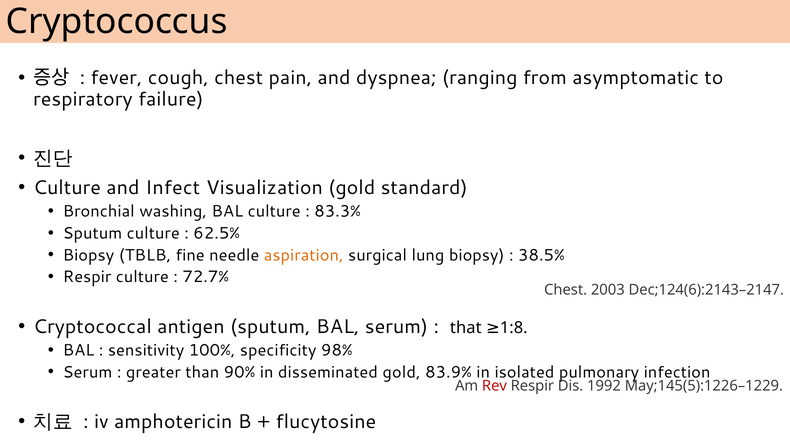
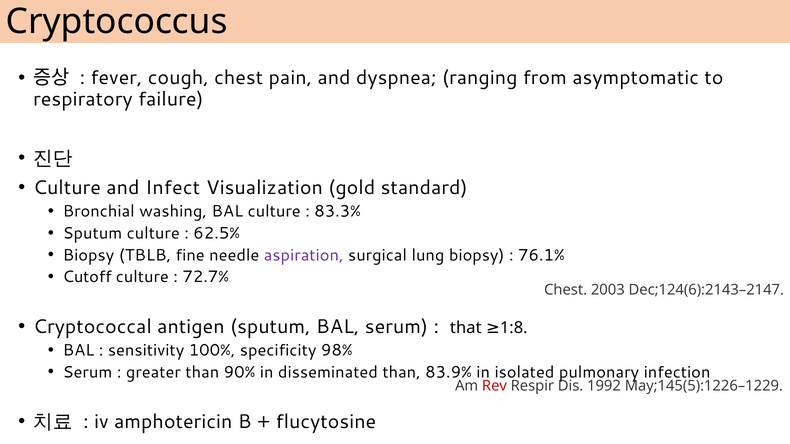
aspiration colour: orange -> purple
38.5%: 38.5% -> 76.1%
Respir at (87, 277): Respir -> Cutoff
disseminated gold: gold -> than
